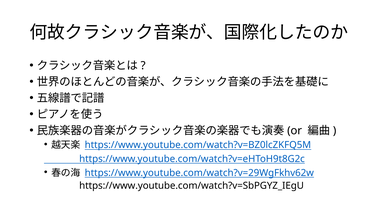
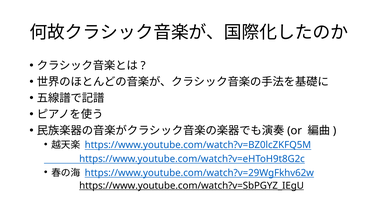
https://www.youtube.com/watch?v=SbPGYZ_IEgU underline: none -> present
